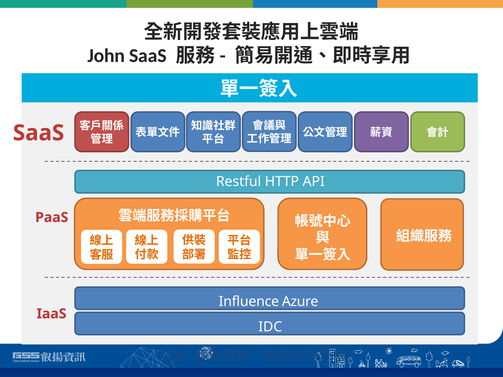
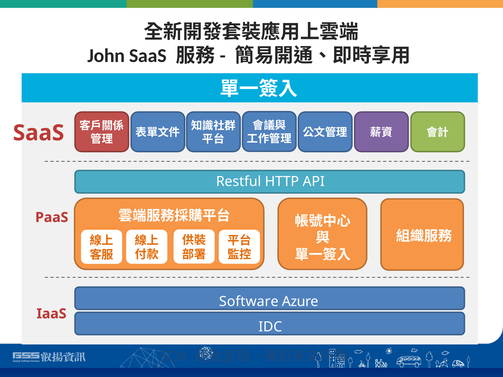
Influence: Influence -> Software
